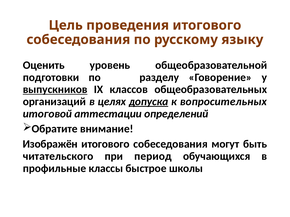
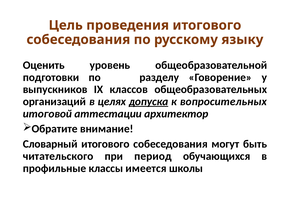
выпускников underline: present -> none
определений: определений -> архитектор
Изображён: Изображён -> Словарный
быстрое: быстрое -> имеется
